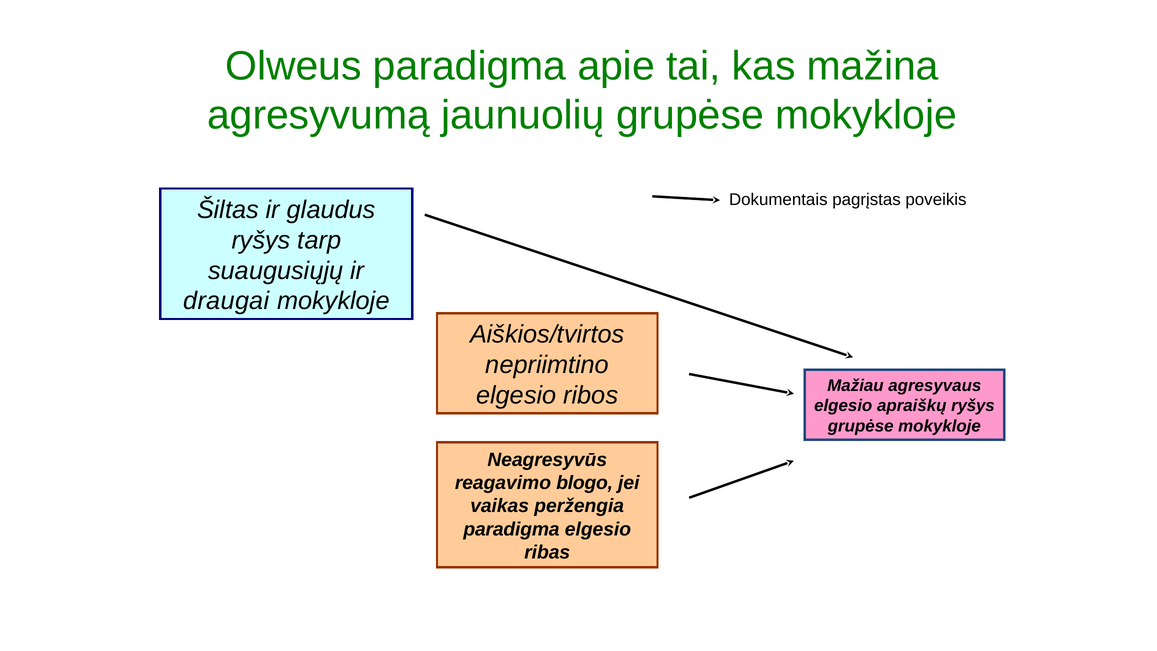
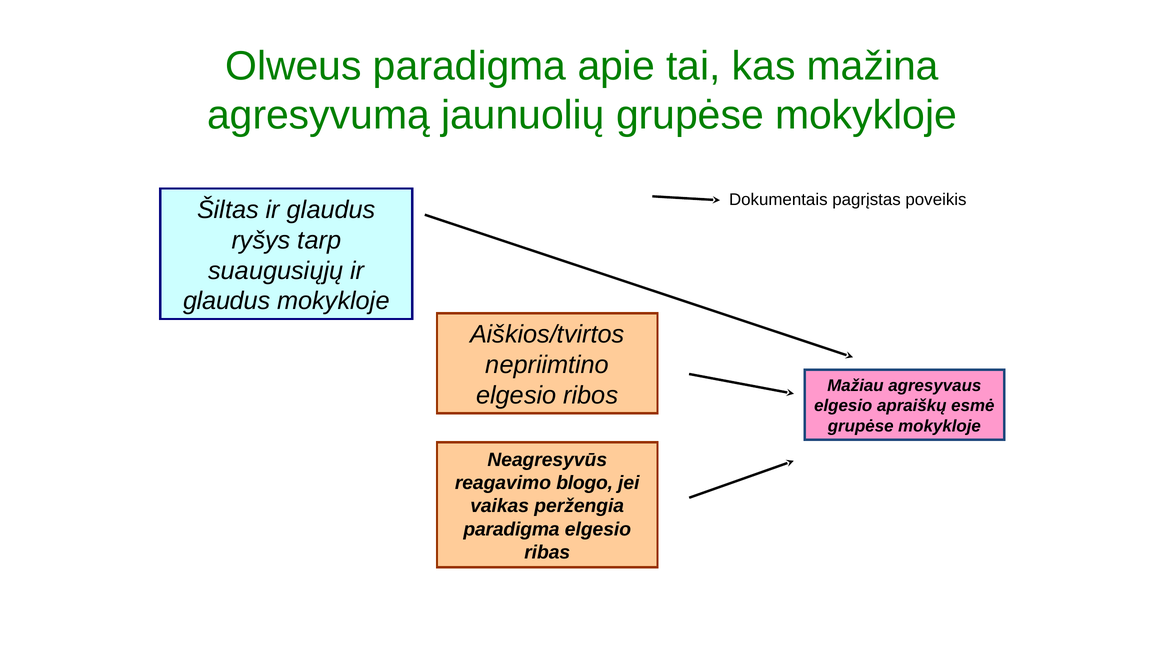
draugai at (226, 301): draugai -> glaudus
apraiškų ryšys: ryšys -> esmė
